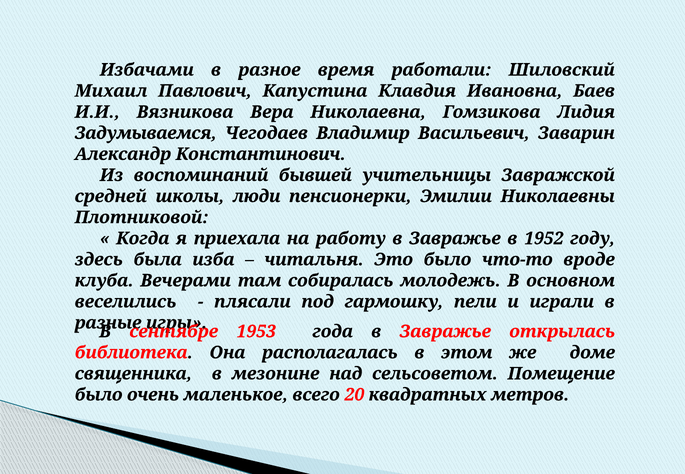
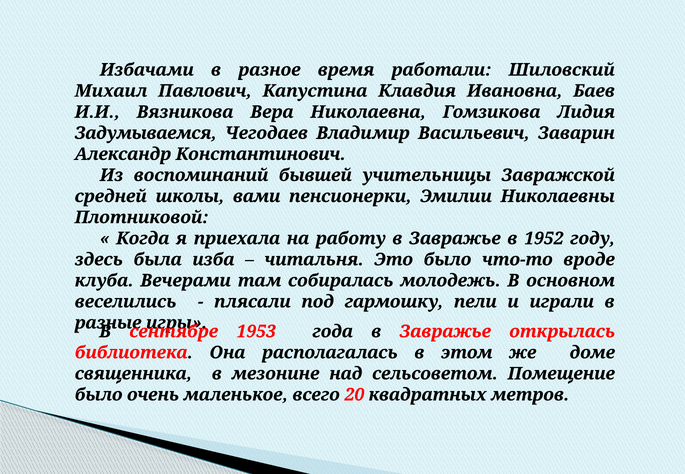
люди: люди -> вами
